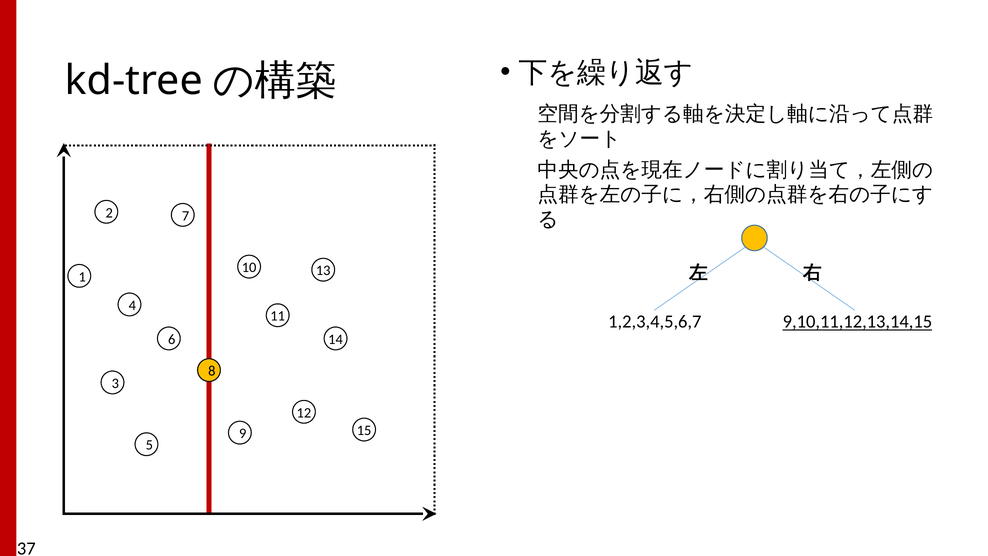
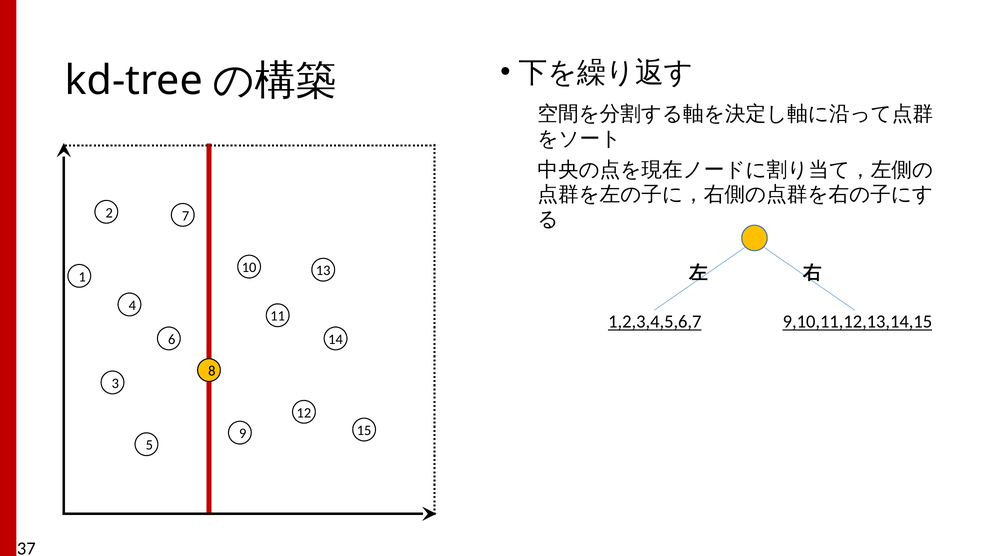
1,2,3,4,5,6,7 underline: none -> present
